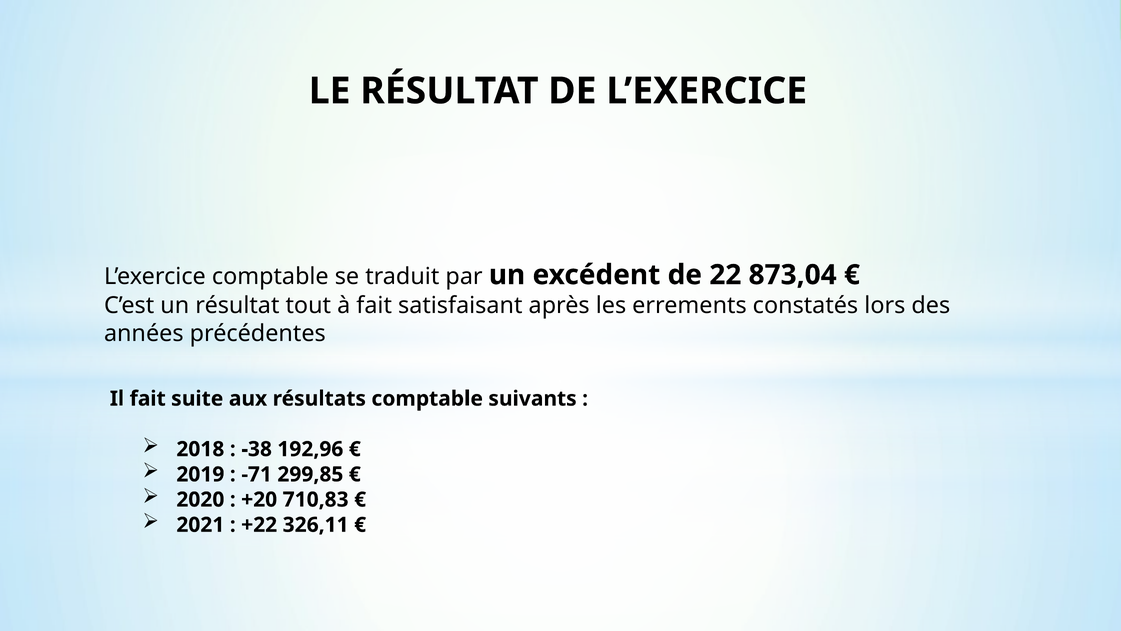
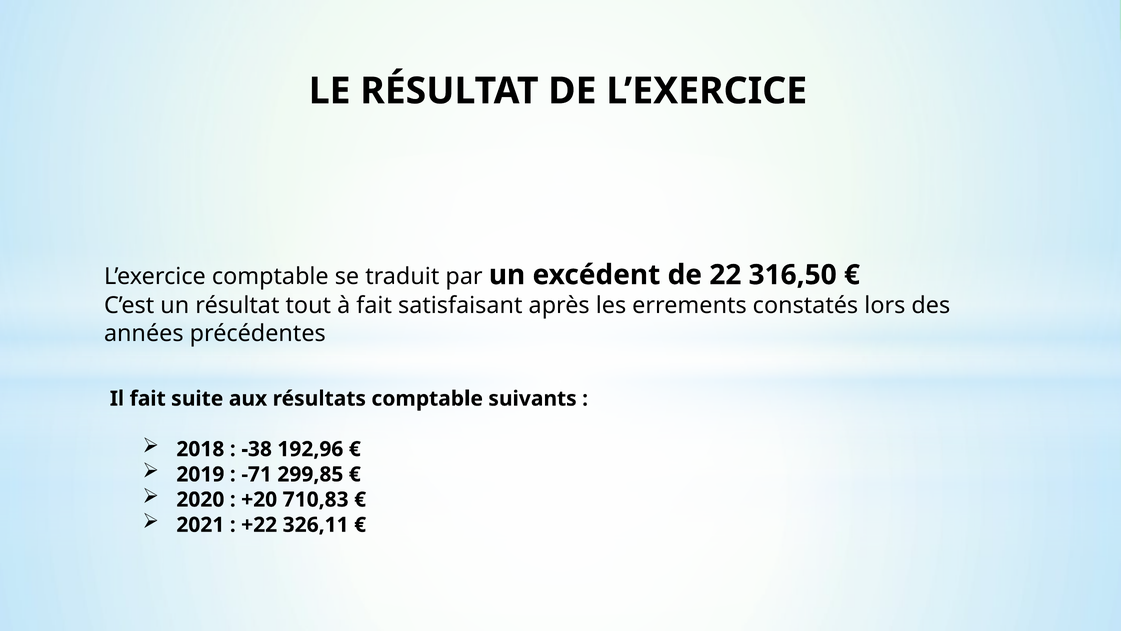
873,04: 873,04 -> 316,50
